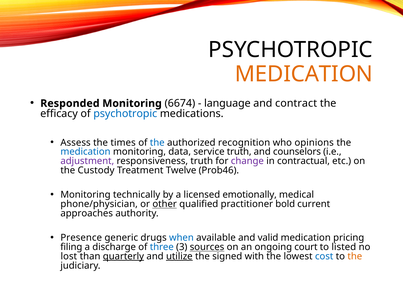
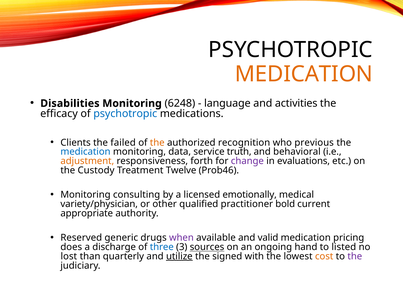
Responded: Responded -> Disabilities
6674: 6674 -> 6248
contract: contract -> activities
Assess: Assess -> Clients
times: times -> failed
the at (157, 143) colour: blue -> orange
opinions: opinions -> previous
counselors: counselors -> behavioral
adjustment colour: purple -> orange
responsiveness truth: truth -> forth
contractual: contractual -> evaluations
technically: technically -> consulting
phone/physician: phone/physician -> variety/physician
other underline: present -> none
approaches: approaches -> appropriate
Presence: Presence -> Reserved
when colour: blue -> purple
filing: filing -> does
court: court -> hand
quarterly underline: present -> none
cost colour: blue -> orange
the at (355, 257) colour: orange -> purple
